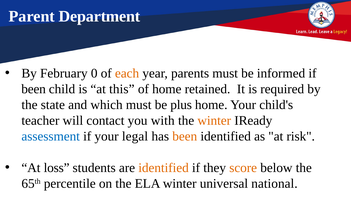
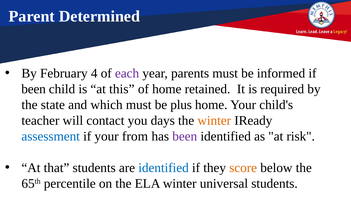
Department: Department -> Determined
0: 0 -> 4
each colour: orange -> purple
with: with -> days
legal: legal -> from
been at (185, 137) colour: orange -> purple
loss: loss -> that
identified at (164, 168) colour: orange -> blue
universal national: national -> students
